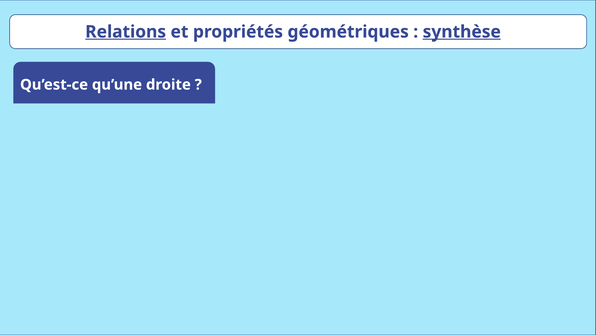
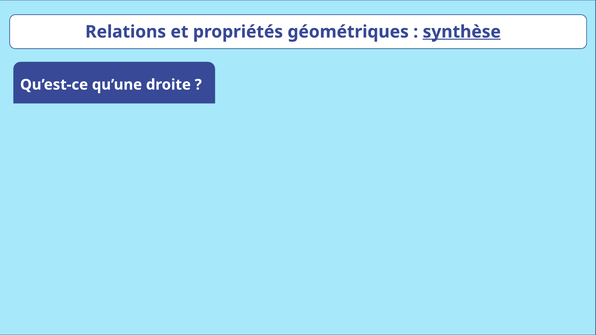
Relations underline: present -> none
